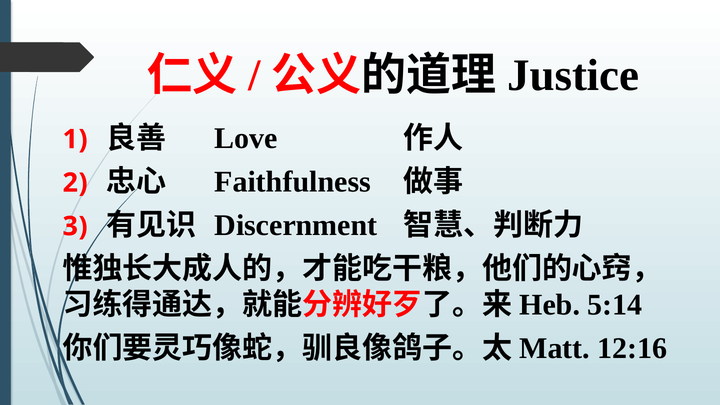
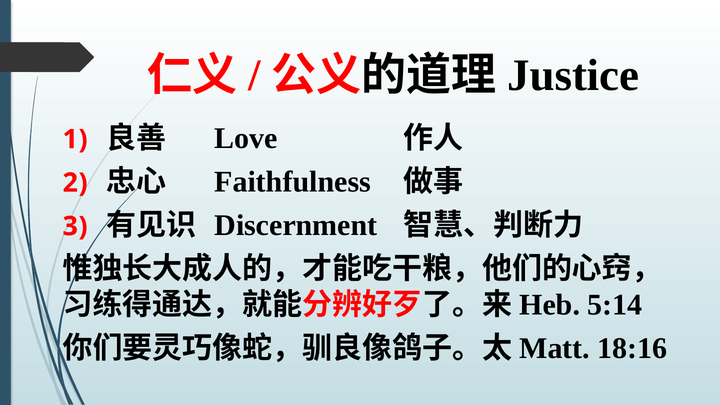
12:16: 12:16 -> 18:16
